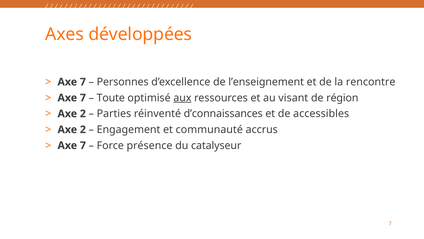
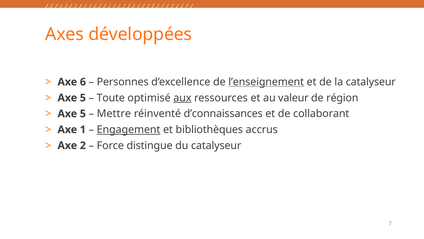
7 at (83, 82): 7 -> 6
l’enseignement underline: none -> present
la rencontre: rencontre -> catalyseur
7 at (83, 98): 7 -> 5
visant: visant -> valeur
2 at (83, 113): 2 -> 5
Parties: Parties -> Mettre
accessibles: accessibles -> collaborant
2 at (83, 129): 2 -> 1
Engagement underline: none -> present
communauté: communauté -> bibliothèques
7 at (83, 145): 7 -> 2
présence: présence -> distingue
